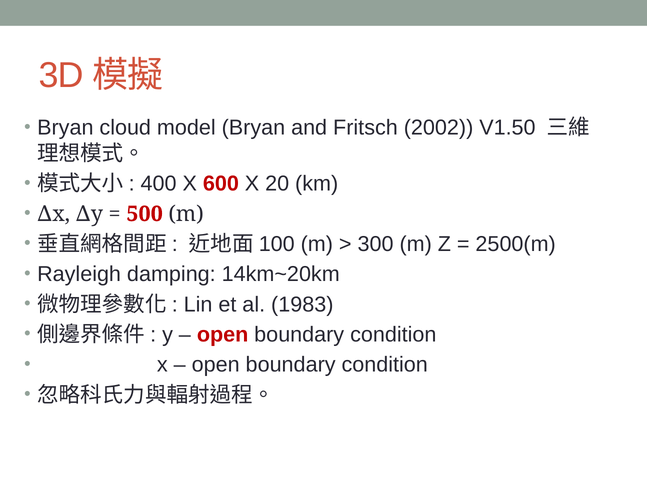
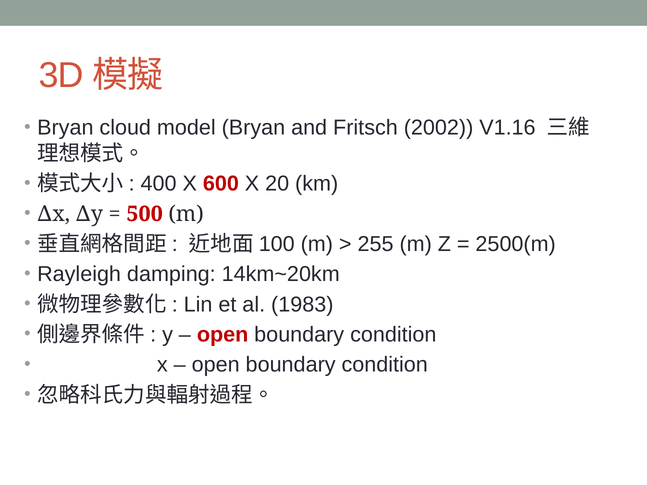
V1.50: V1.50 -> V1.16
300: 300 -> 255
